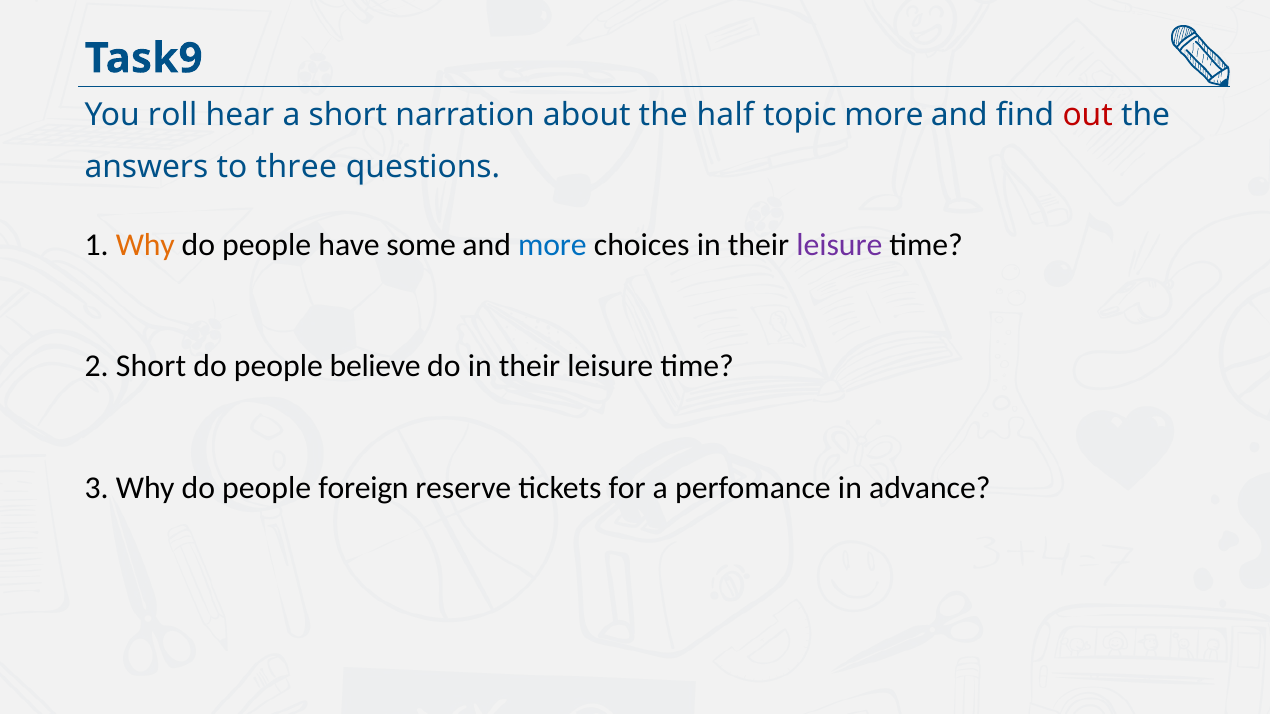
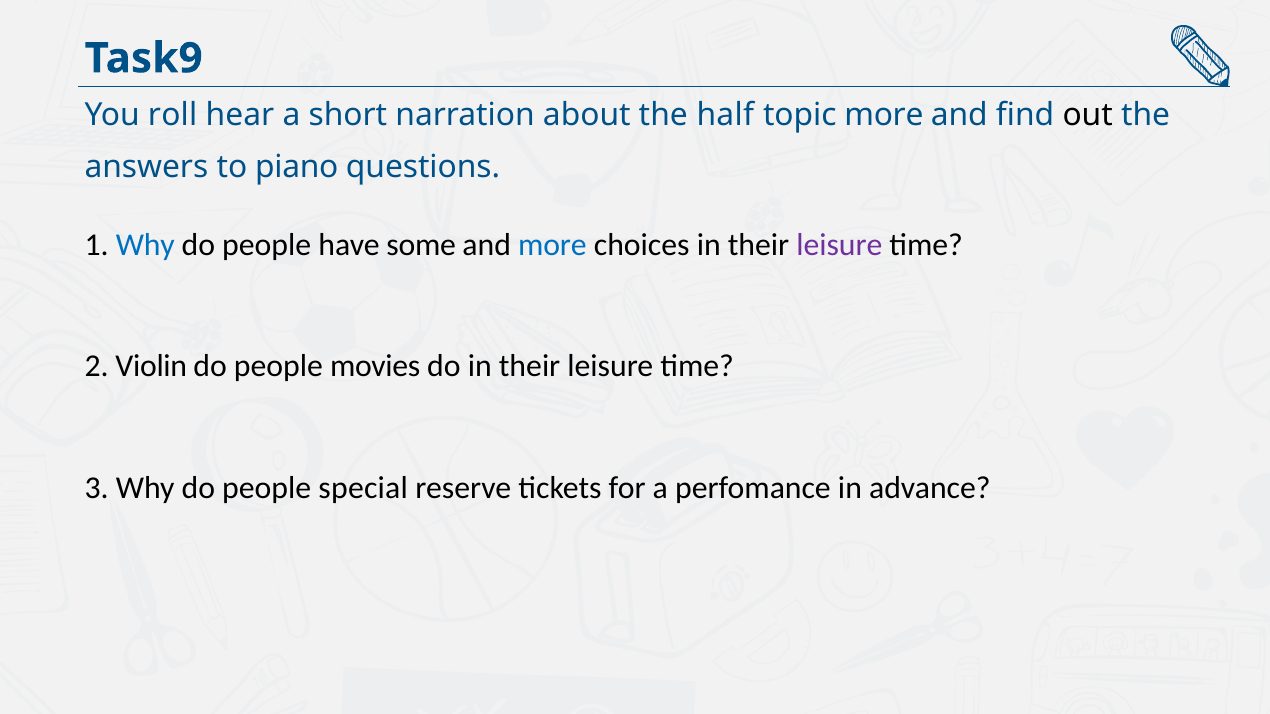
out colour: red -> black
three: three -> piano
Why at (145, 245) colour: orange -> blue
2 Short: Short -> Violin
believe: believe -> movies
foreign: foreign -> special
